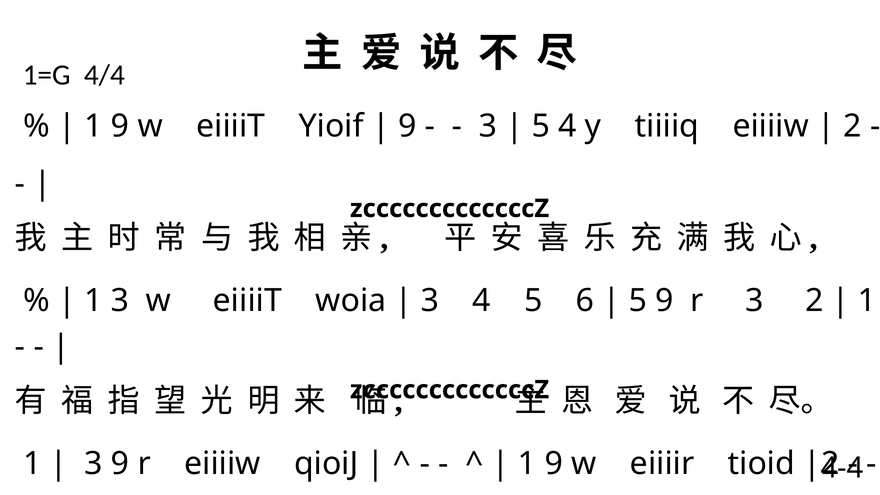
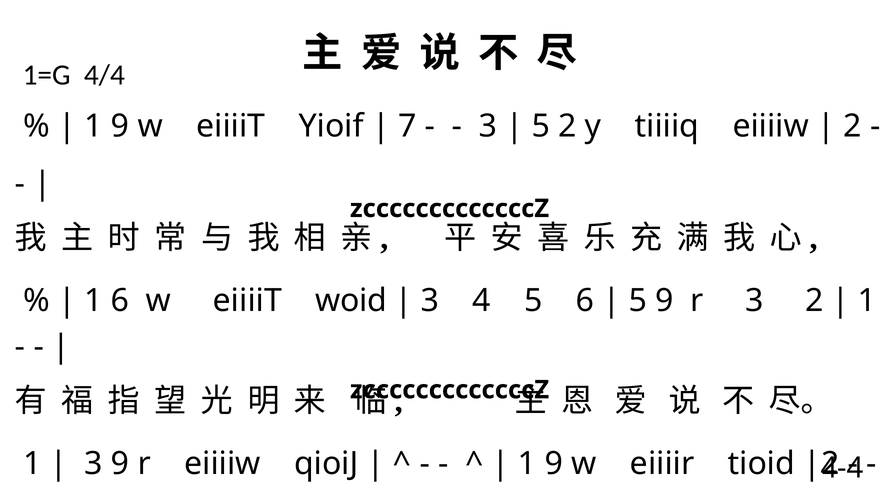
9 at (407, 126): 9 -> 7
5 4: 4 -> 2
1 3: 3 -> 6
woia: woia -> woid
